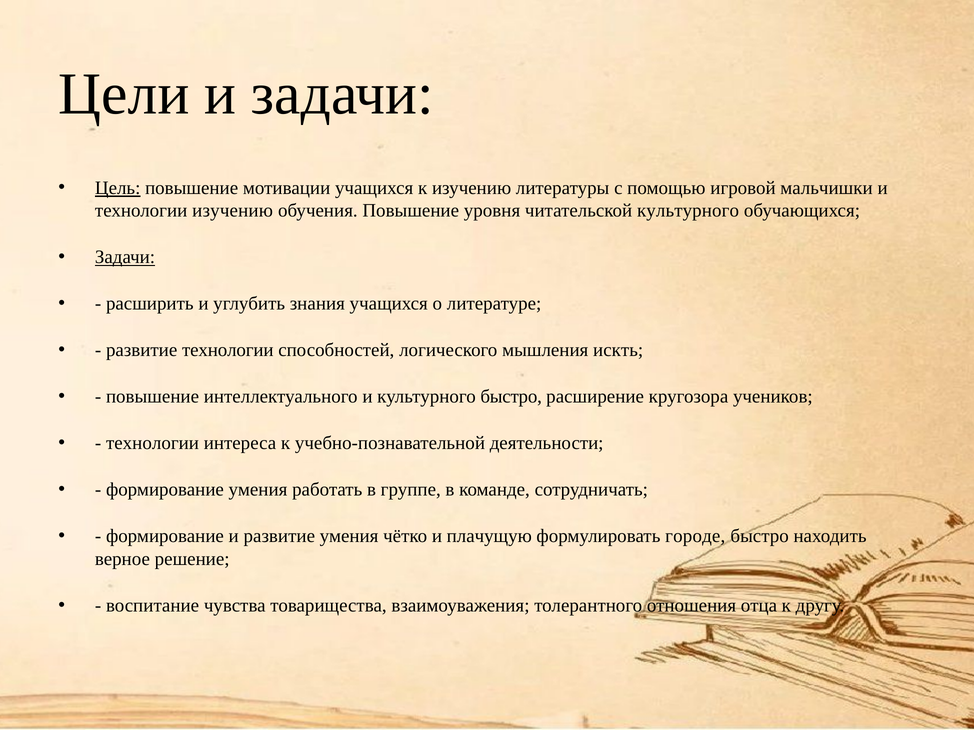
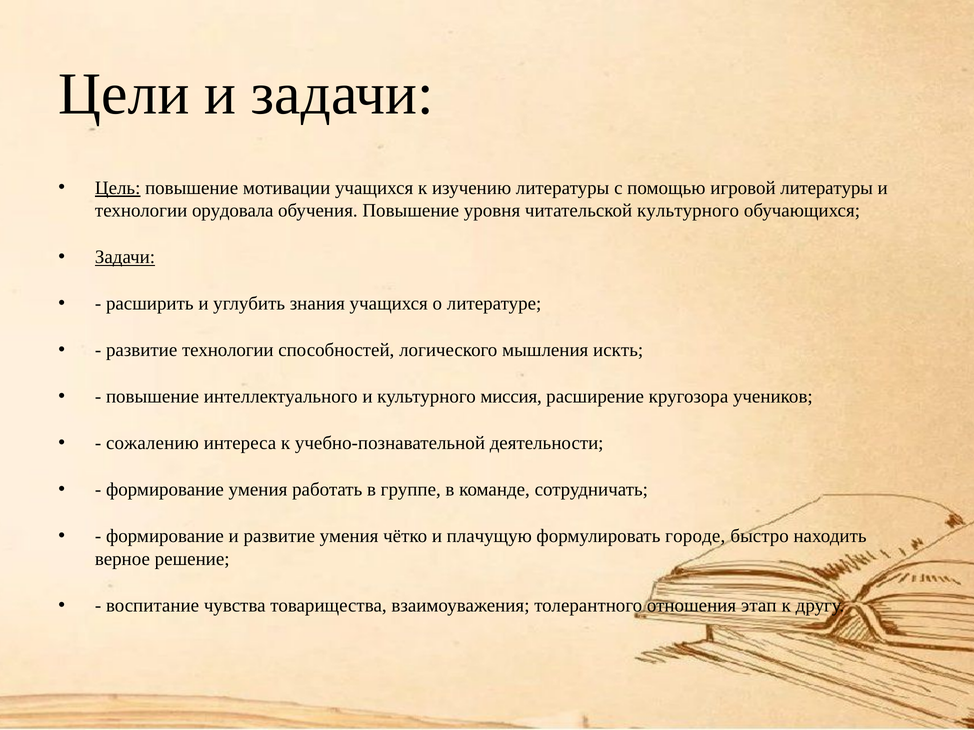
игровой мальчишки: мальчишки -> литературы
технологии изучению: изучению -> орудовала
культурного быстро: быстро -> миссия
технологии at (153, 444): технологии -> сожалению
отца: отца -> этап
